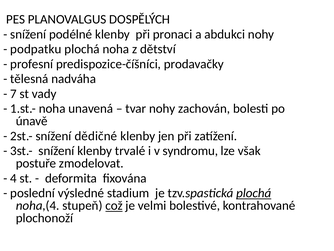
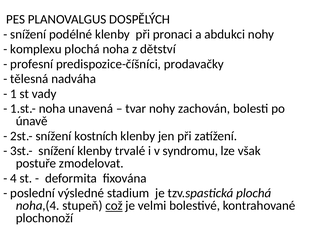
podpatku: podpatku -> komplexu
7: 7 -> 1
dědičné: dědičné -> kostních
plochá at (254, 193) underline: present -> none
